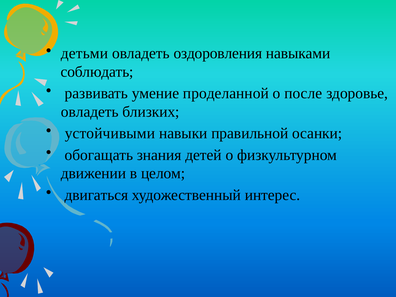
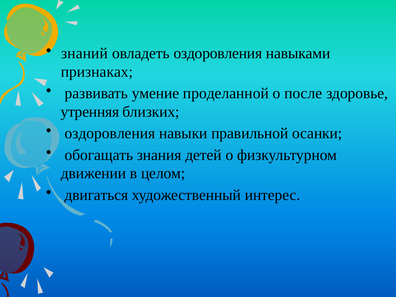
детьми: детьми -> знаний
соблюдать: соблюдать -> признаках
овладеть at (90, 112): овладеть -> утренняя
устойчивыми at (110, 133): устойчивыми -> оздоровления
